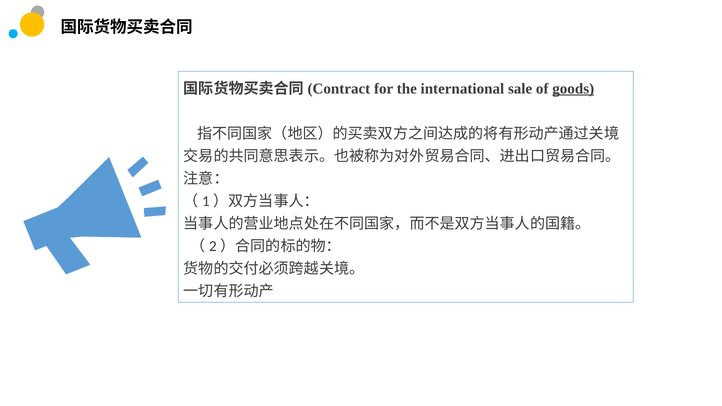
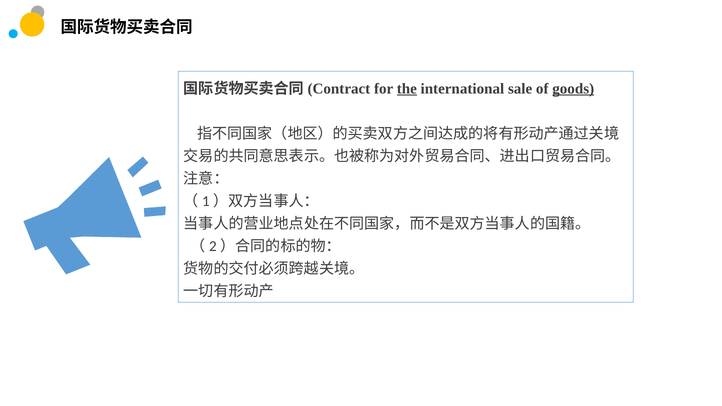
the underline: none -> present
